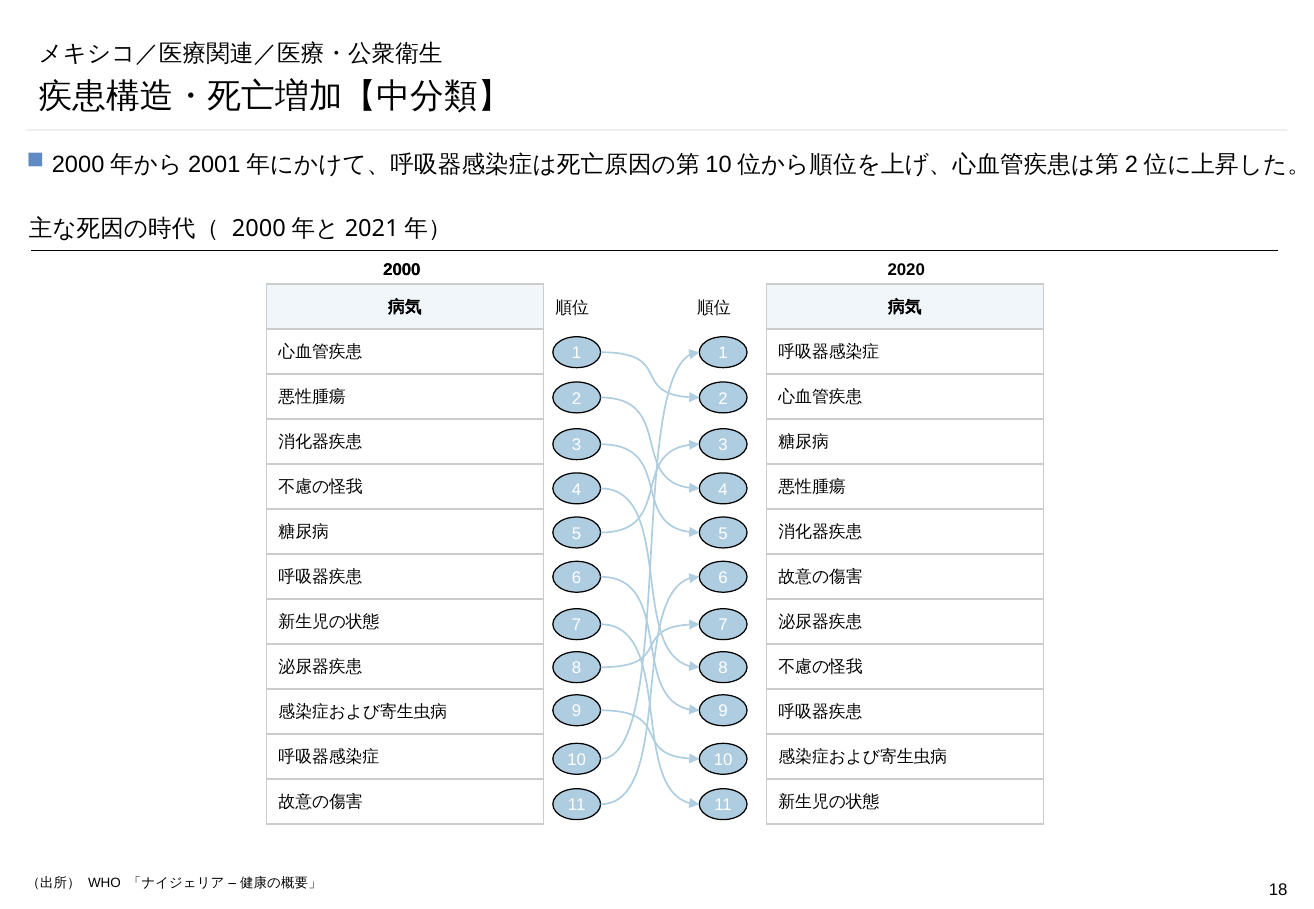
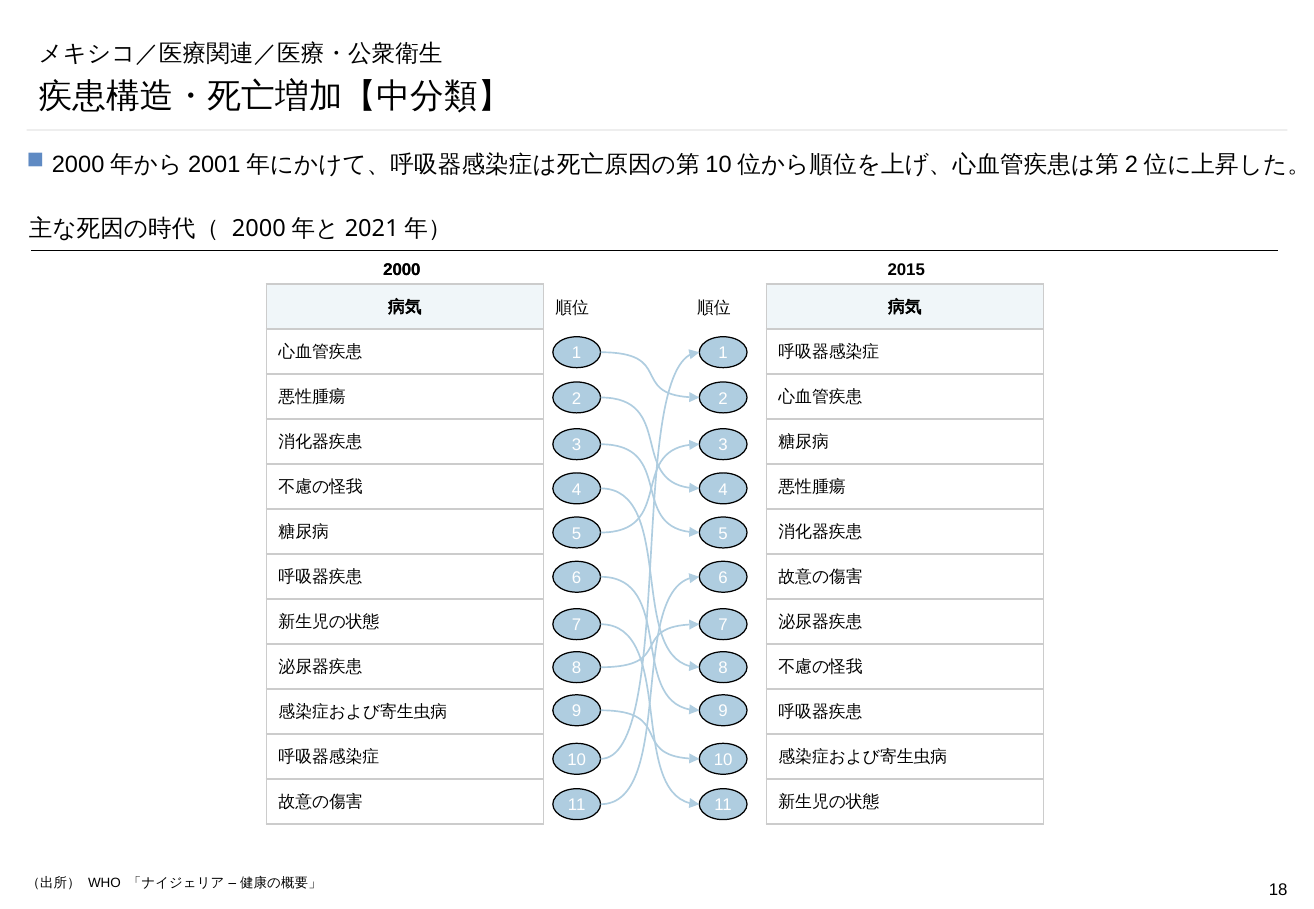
2020: 2020 -> 2015
